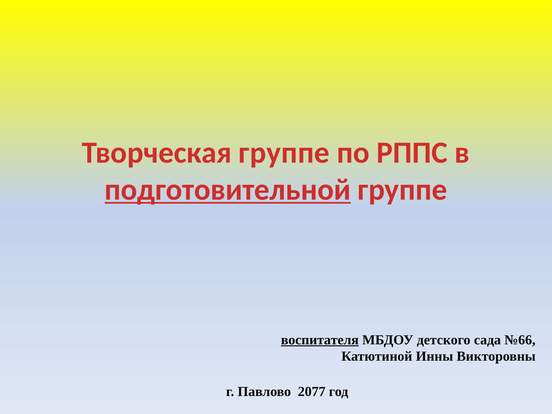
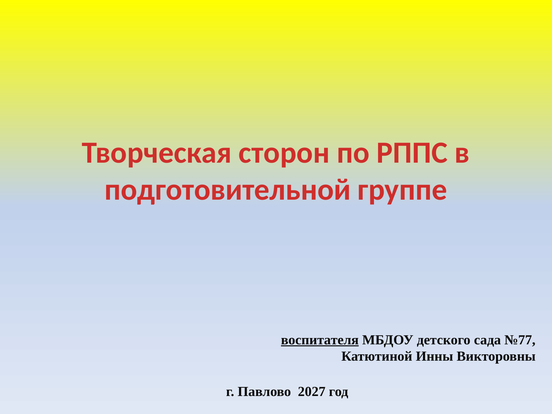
Творческая группе: группе -> сторон
подготовительной underline: present -> none
№66: №66 -> №77
2077: 2077 -> 2027
